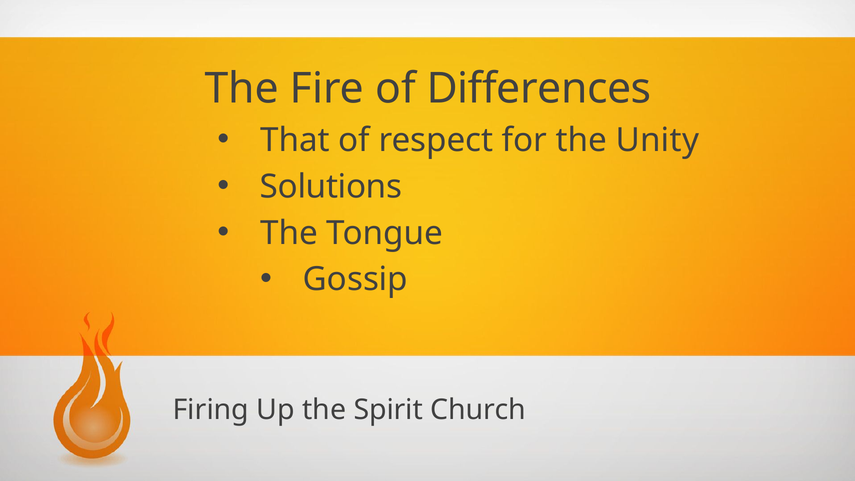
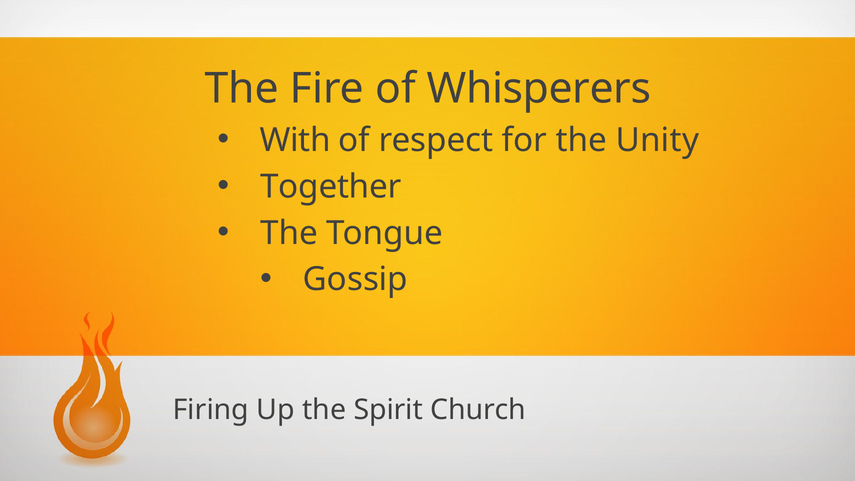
Differences: Differences -> Whisperers
That: That -> With
Solutions: Solutions -> Together
